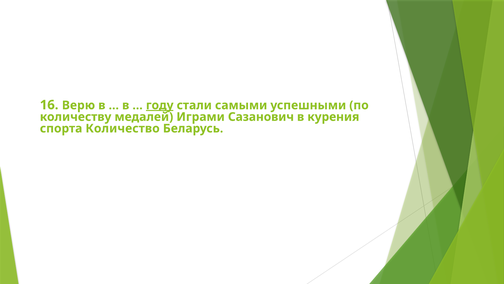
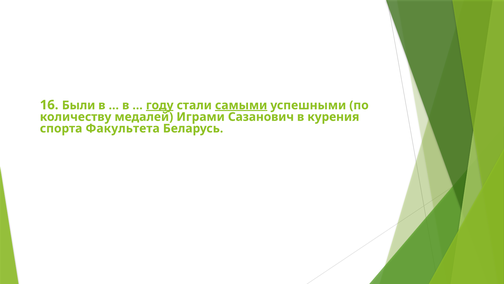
Верю: Верю -> Были
самыми underline: none -> present
Количество: Количество -> Факультета
